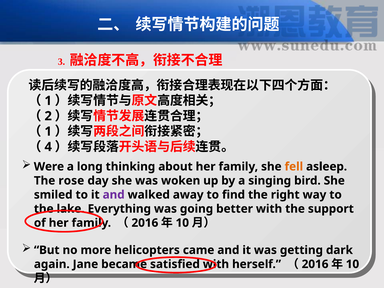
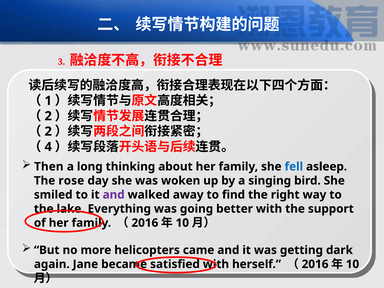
1 at (48, 131): 1 -> 2
Were: Were -> Then
fell colour: orange -> blue
